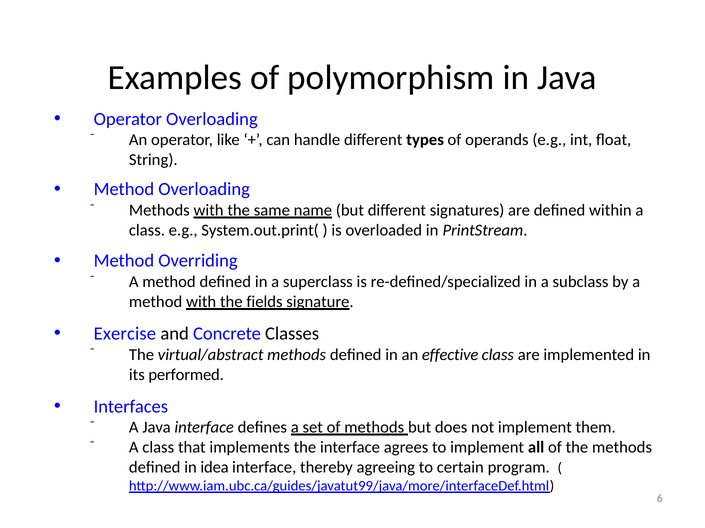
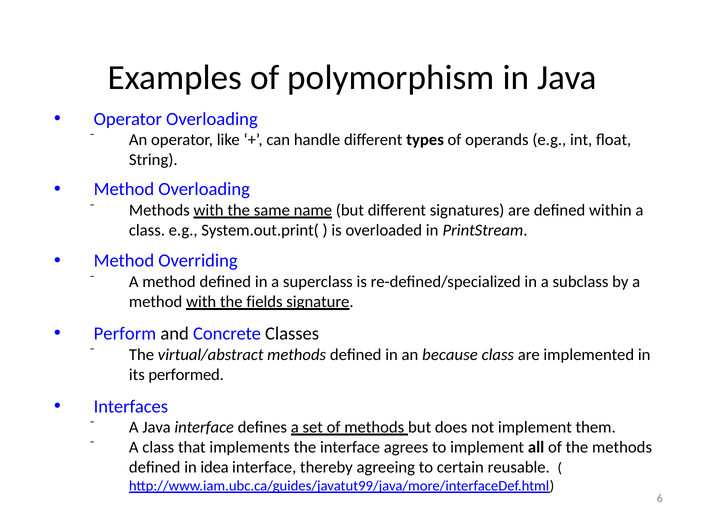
Exercise: Exercise -> Perform
effective: effective -> because
program: program -> reusable
